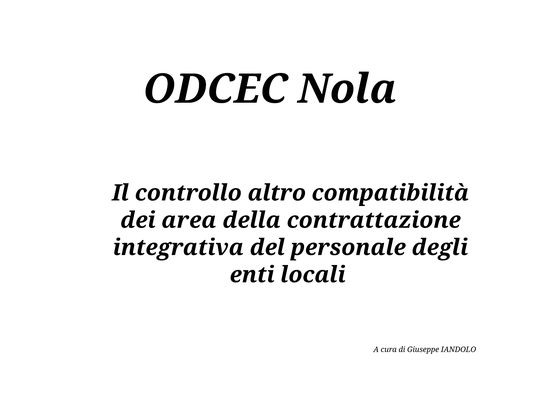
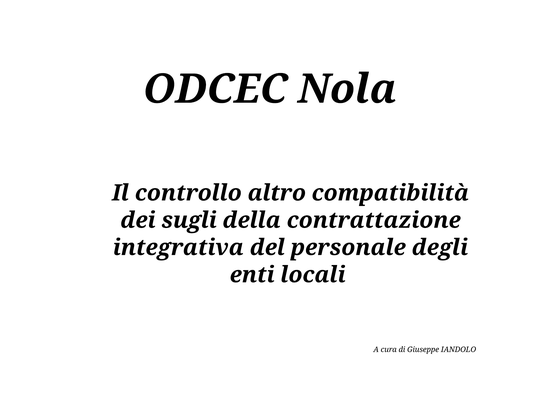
area: area -> sugli
